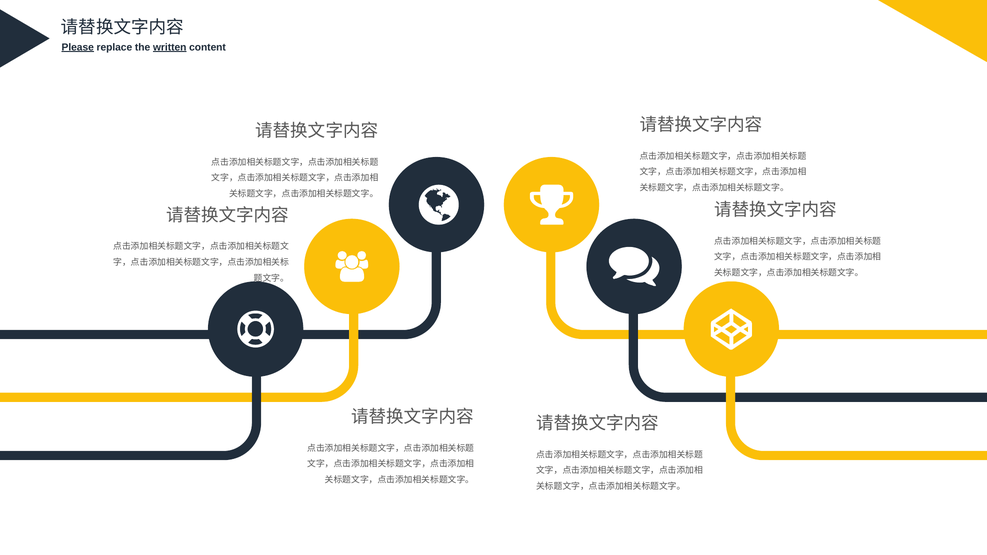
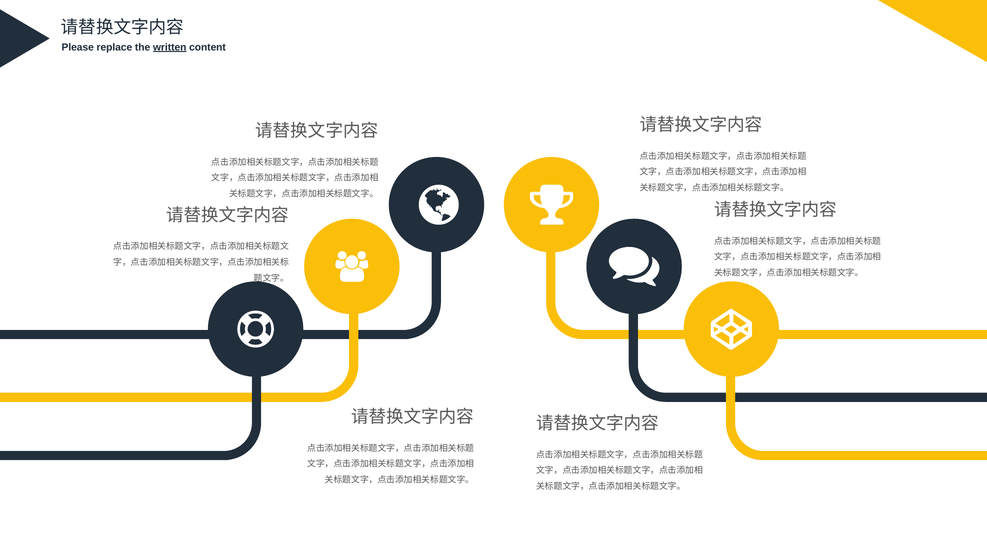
Please underline: present -> none
